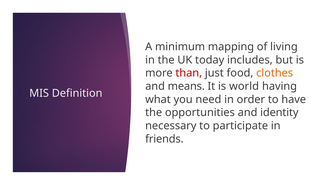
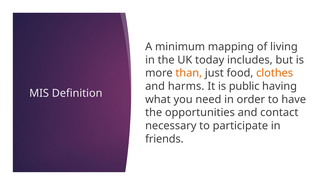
than colour: red -> orange
means: means -> harms
world: world -> public
identity: identity -> contact
